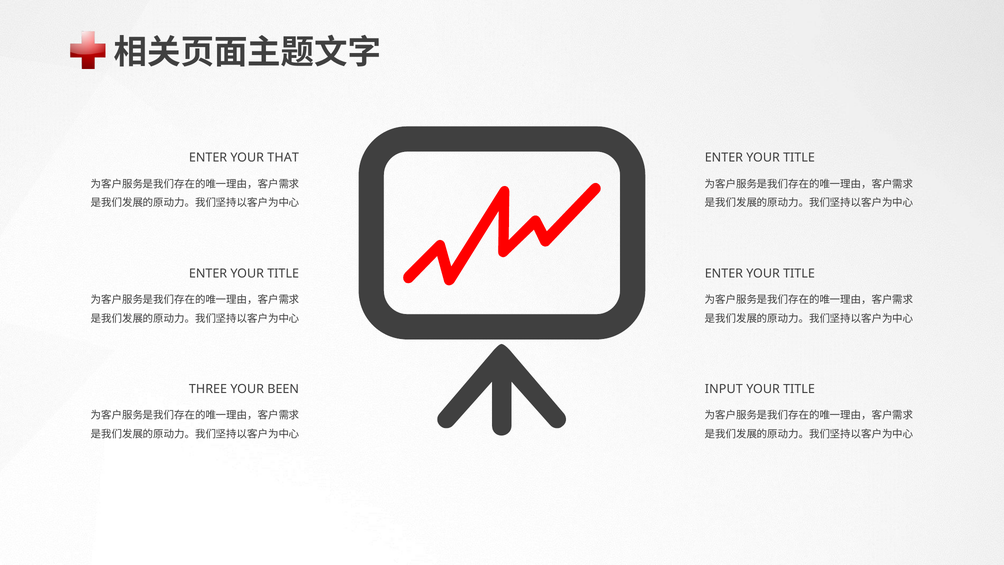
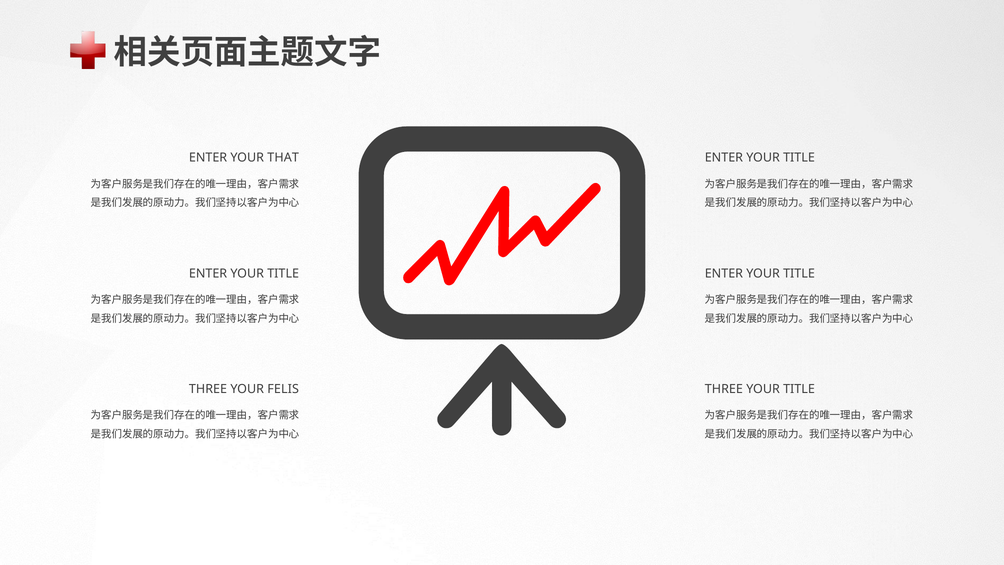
BEEN: BEEN -> FELIS
INPUT at (724, 389): INPUT -> THREE
